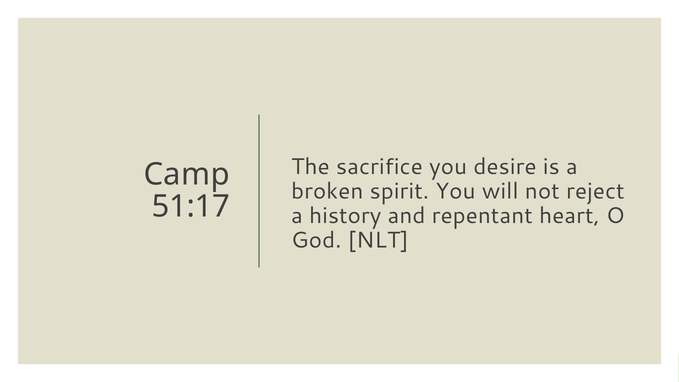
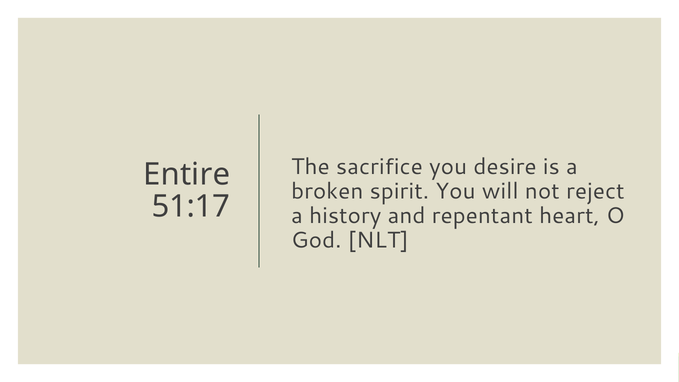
Camp: Camp -> Entire
